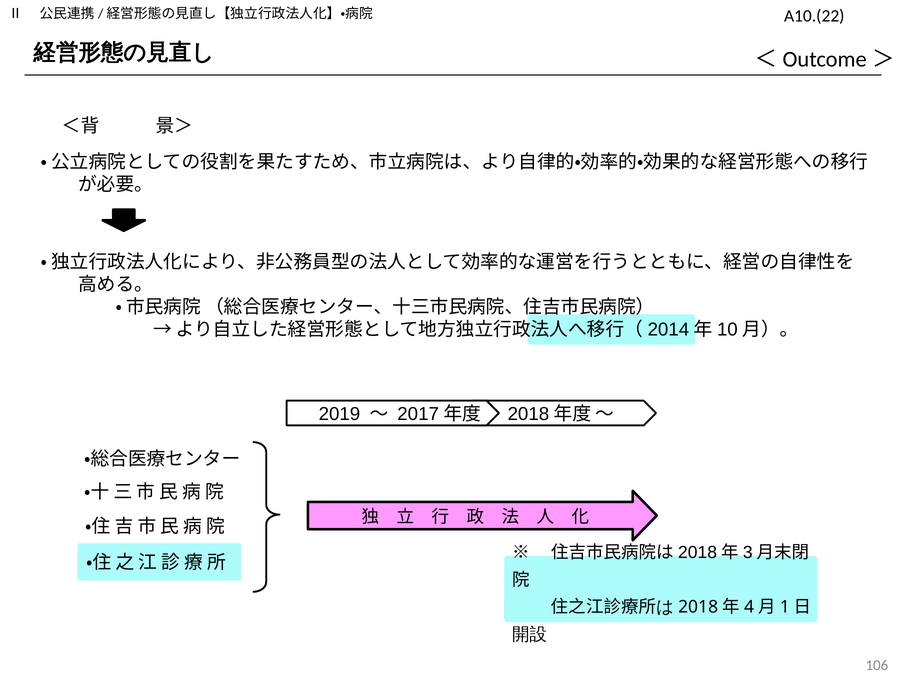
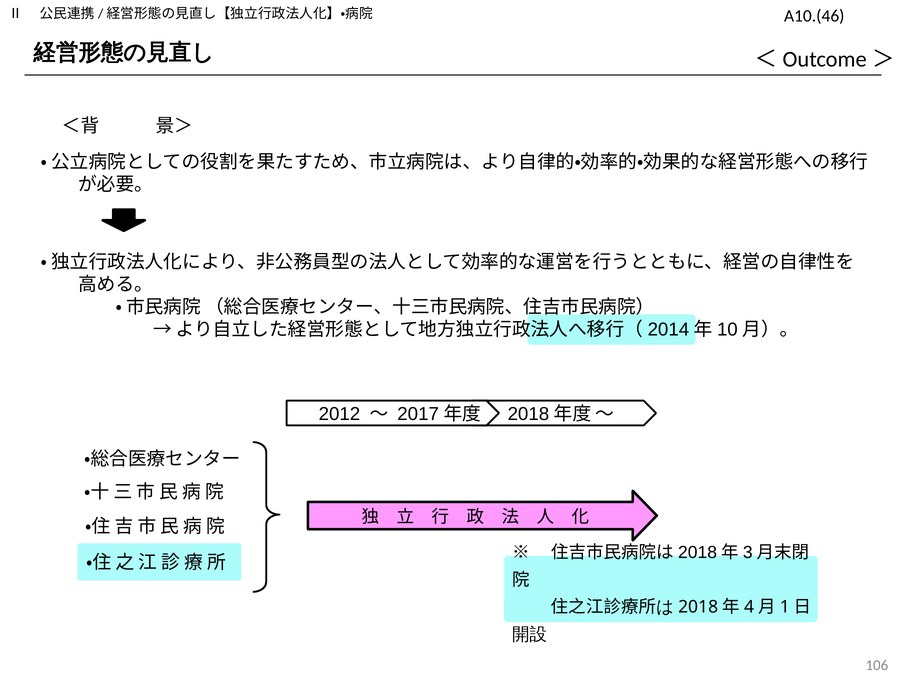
A10.(22: A10.(22 -> A10.(46
2019: 2019 -> 2012
